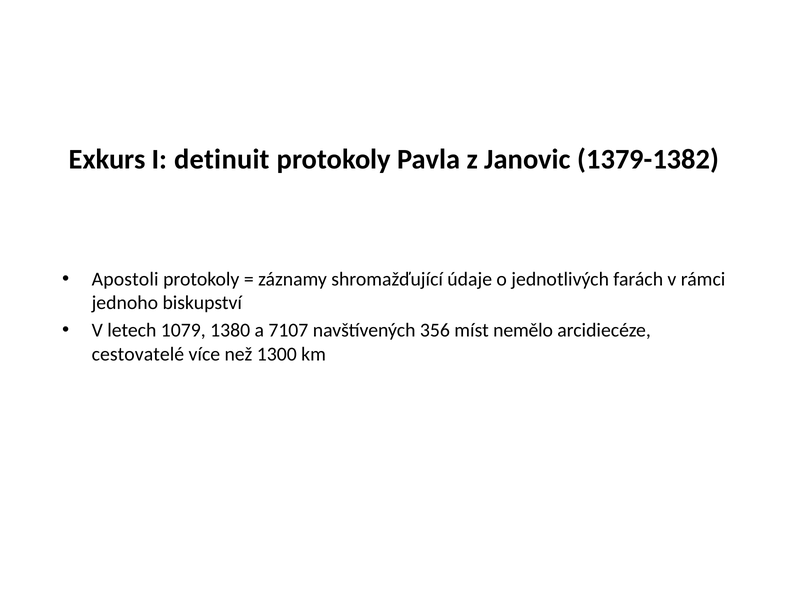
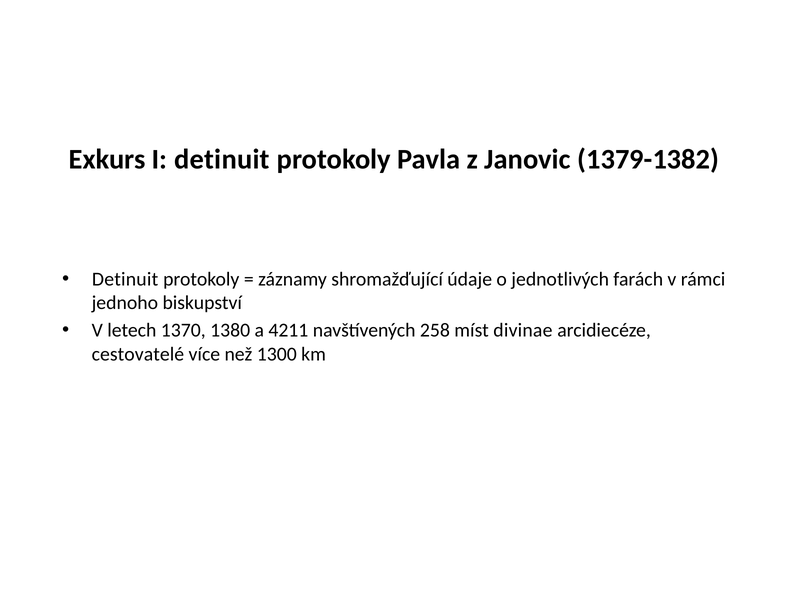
Apostoli at (125, 280): Apostoli -> Detinuit
1079: 1079 -> 1370
7107: 7107 -> 4211
356: 356 -> 258
nemělo: nemělo -> divinae
